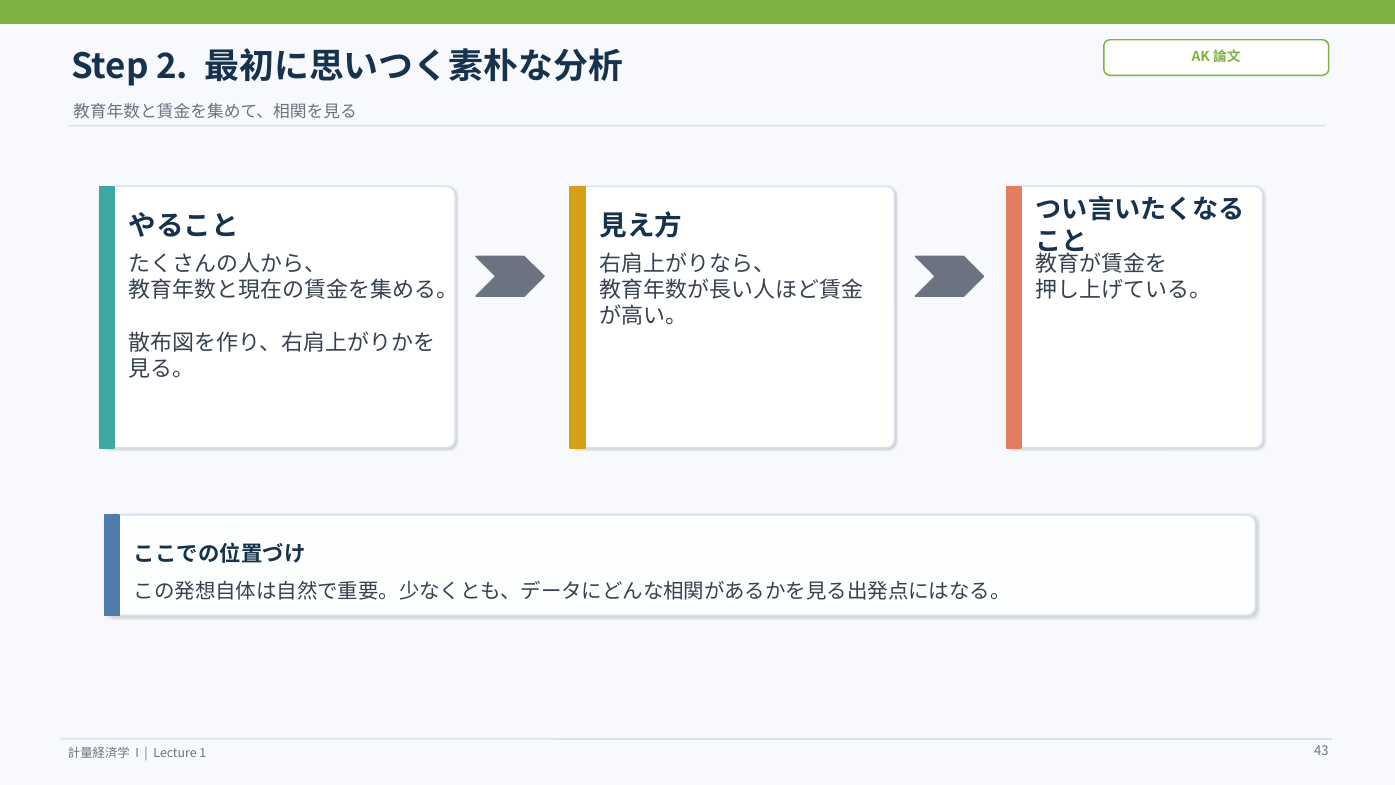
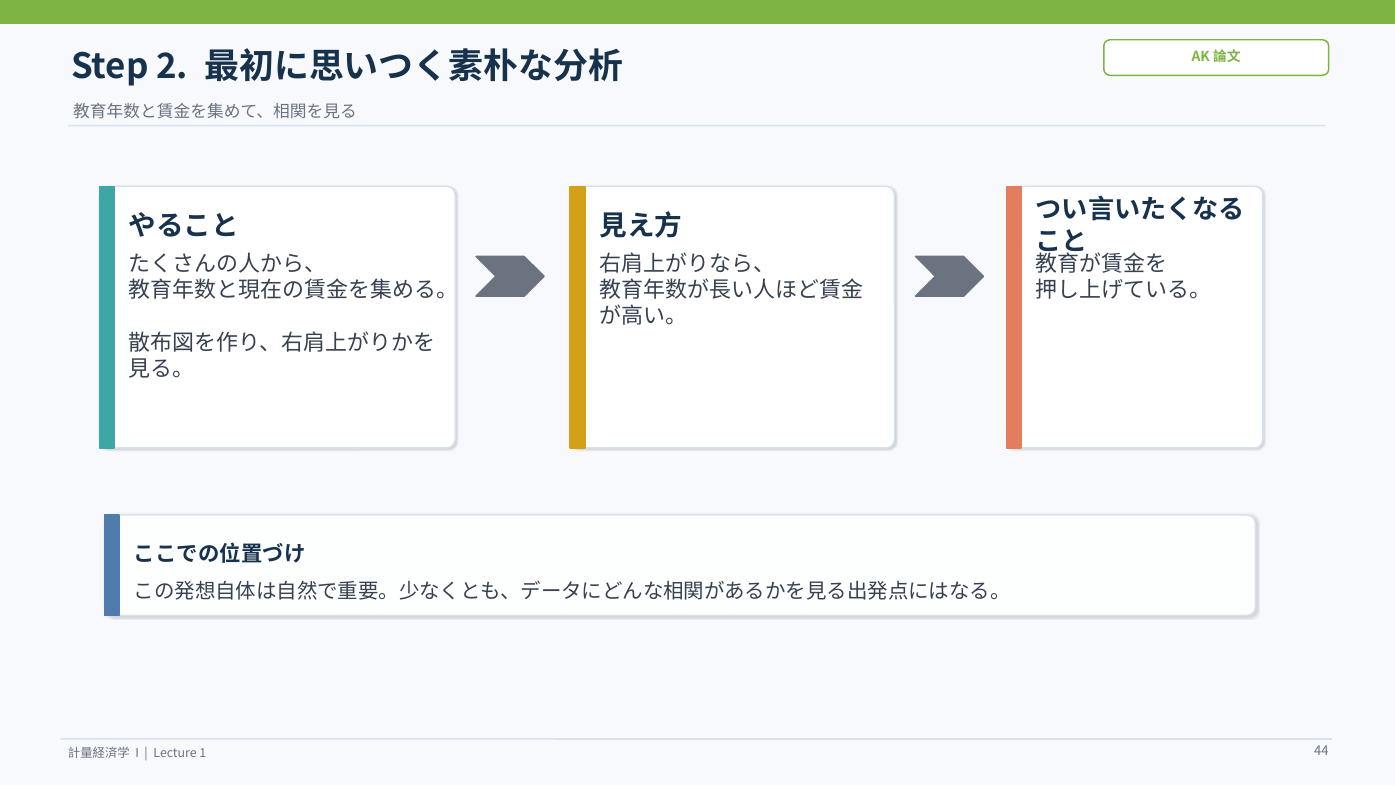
43: 43 -> 44
